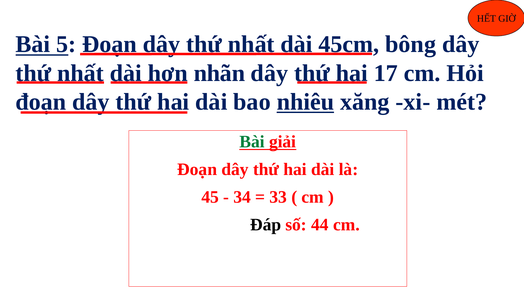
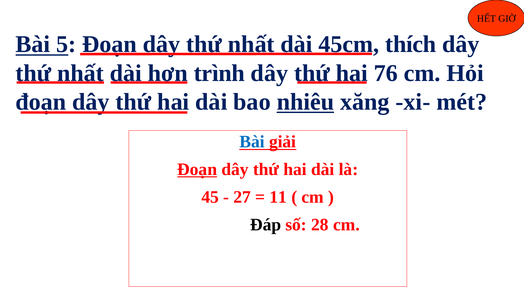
bông: bông -> thích
nhãn: nhãn -> trình
17: 17 -> 76
Bài at (252, 142) colour: green -> blue
Đoạn at (197, 169) underline: none -> present
34: 34 -> 27
33: 33 -> 11
44: 44 -> 28
